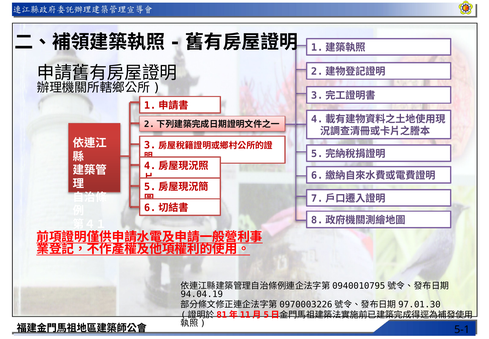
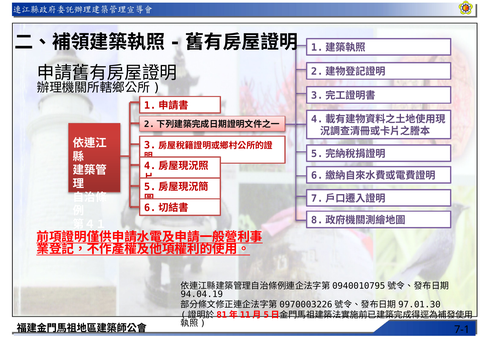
5-1: 5-1 -> 7-1
